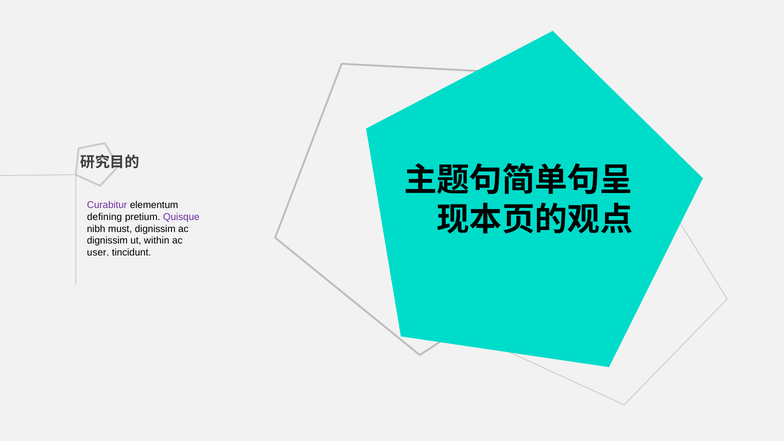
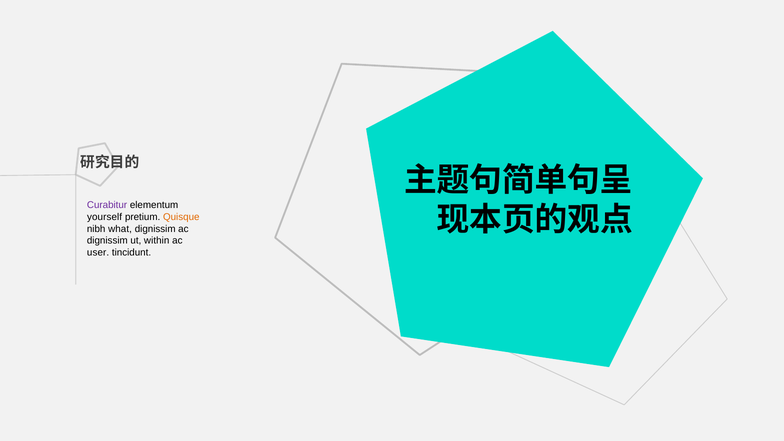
defining: defining -> yourself
Quisque colour: purple -> orange
must: must -> what
